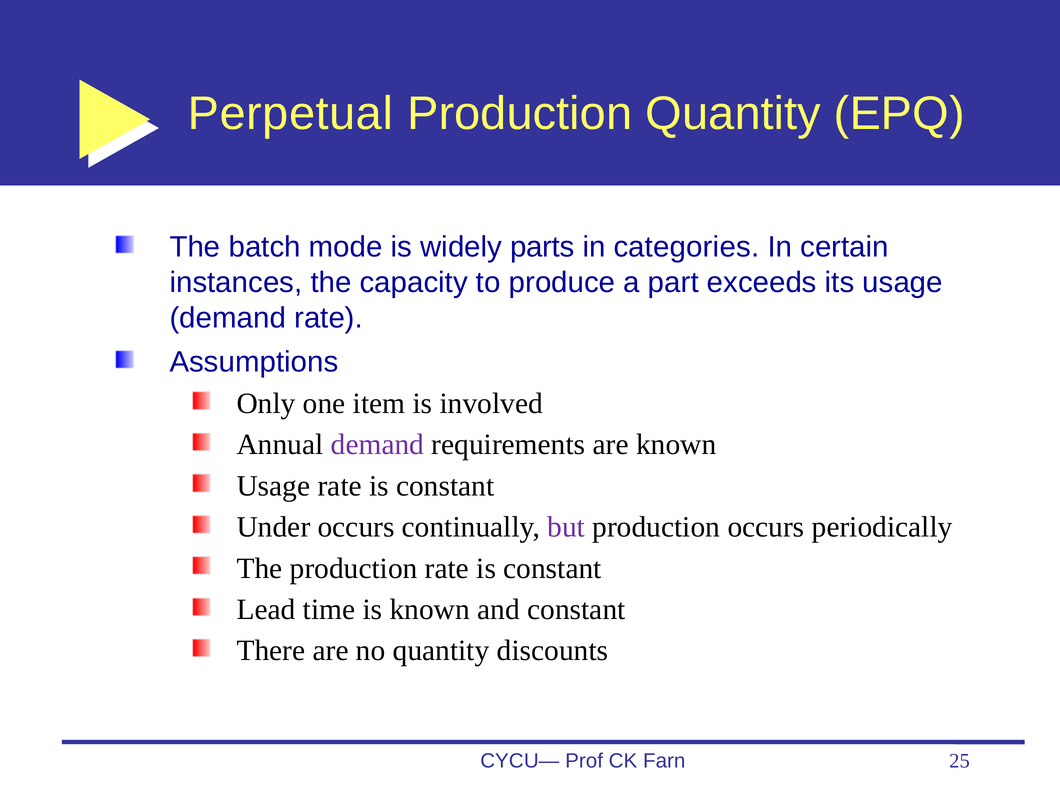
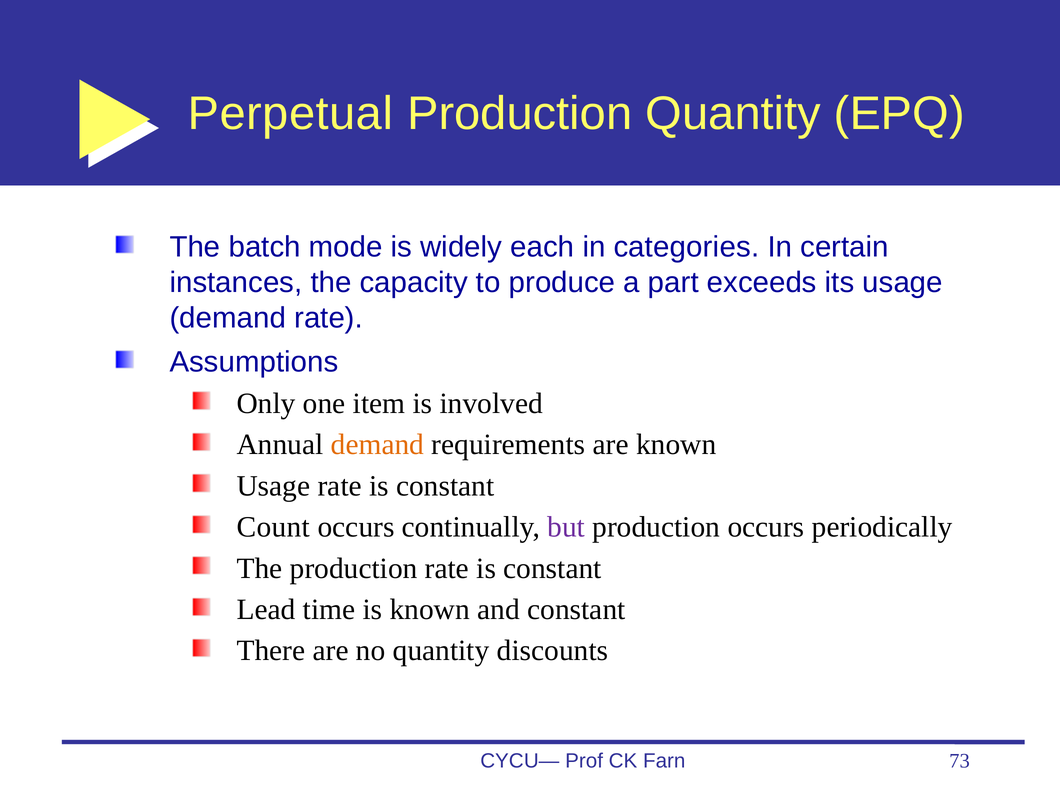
parts: parts -> each
demand at (377, 445) colour: purple -> orange
Under: Under -> Count
25: 25 -> 73
